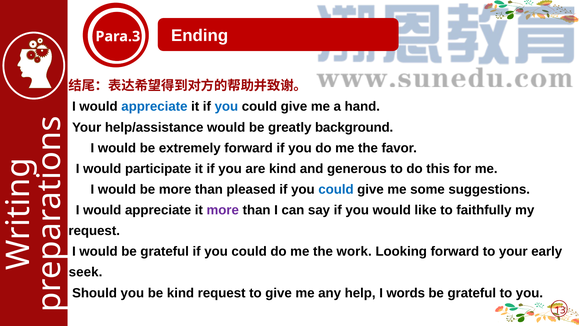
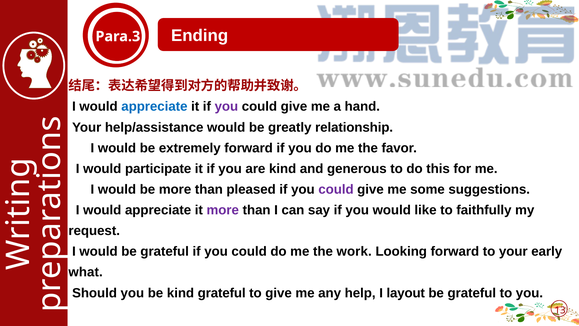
you at (226, 107) colour: blue -> purple
background: background -> relationship
could at (336, 189) colour: blue -> purple
seek: seek -> what
kind request: request -> grateful
words: words -> layout
